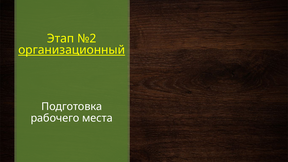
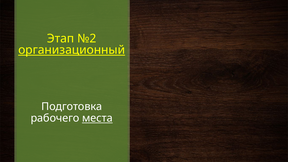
места underline: none -> present
